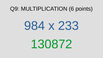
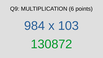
233: 233 -> 103
